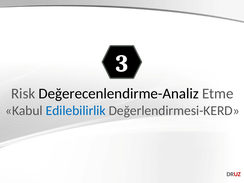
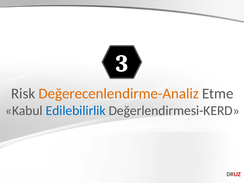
Değerecenlendirme-Analiz colour: black -> orange
